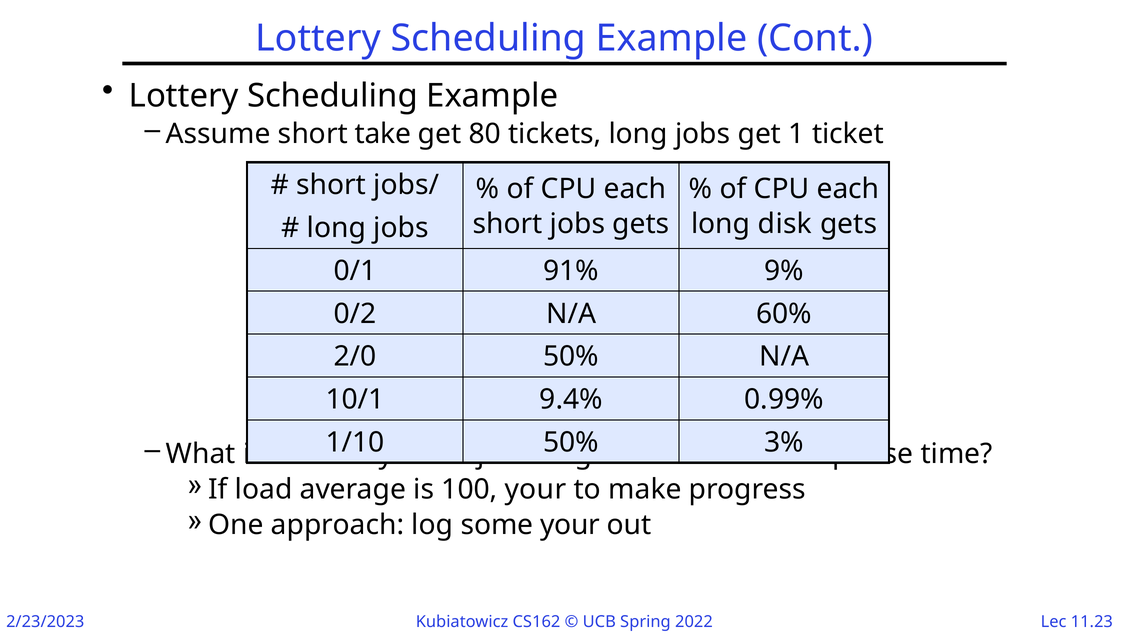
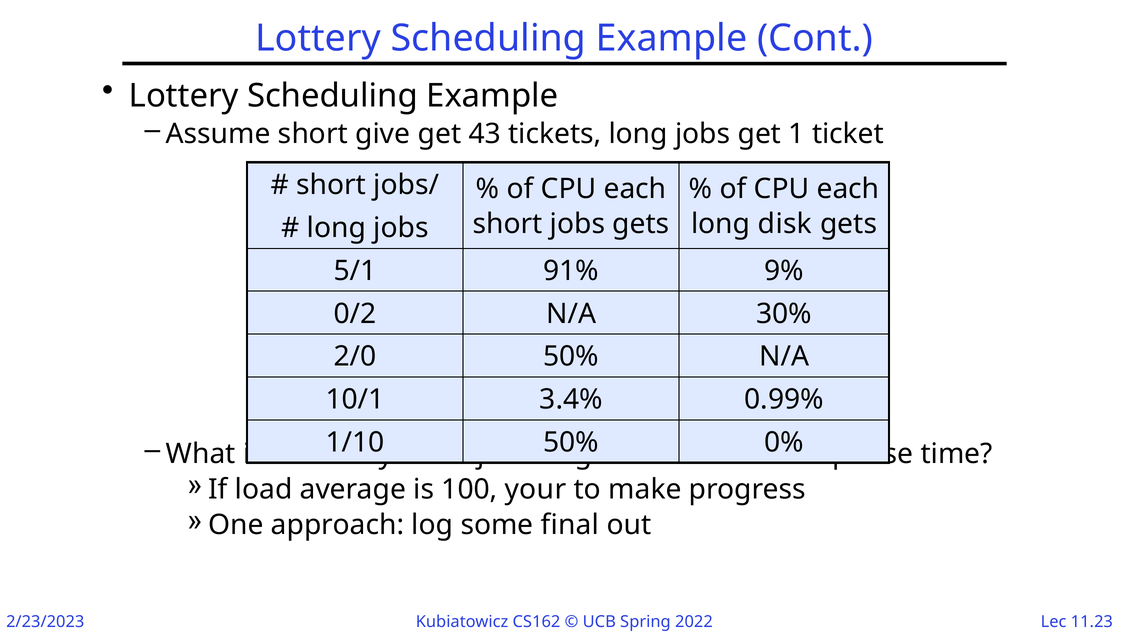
short take: take -> give
80: 80 -> 43
0/1: 0/1 -> 5/1
60%: 60% -> 30%
9.4%: 9.4% -> 3.4%
3%: 3% -> 0%
some your: your -> final
